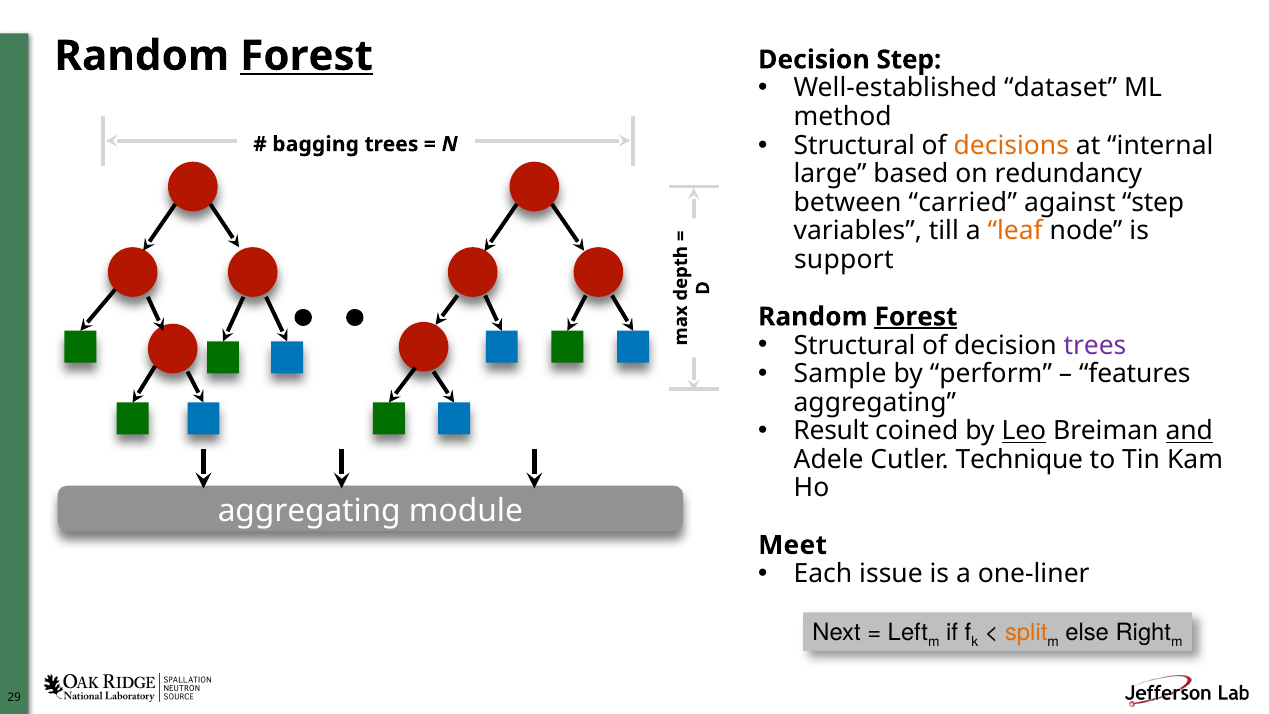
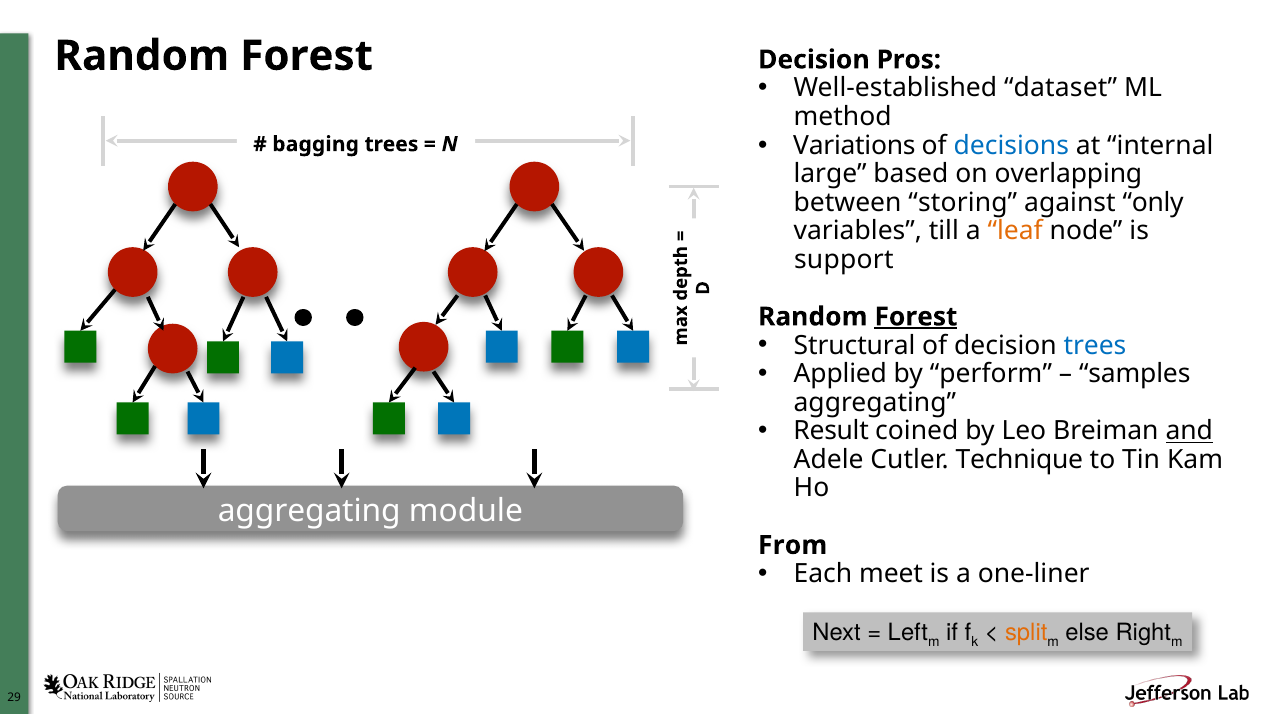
Forest at (307, 56) underline: present -> none
Decision Step: Step -> Pros
Structural at (854, 145): Structural -> Variations
decisions colour: orange -> blue
redundancy: redundancy -> overlapping
carried: carried -> storing
against step: step -> only
trees at (1095, 345) colour: purple -> blue
Sample: Sample -> Applied
features: features -> samples
Leo underline: present -> none
Meet: Meet -> From
issue: issue -> meet
